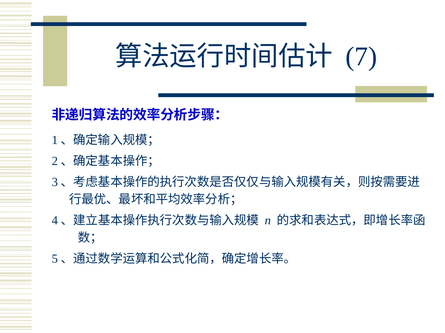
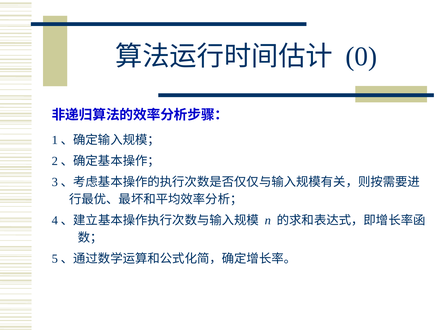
7: 7 -> 0
